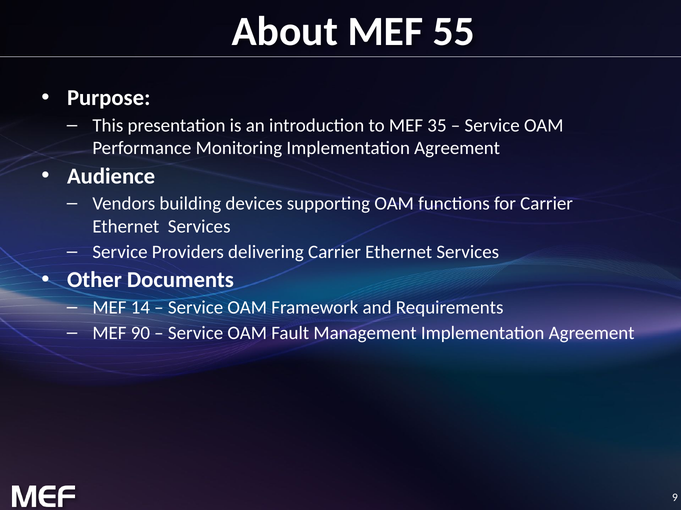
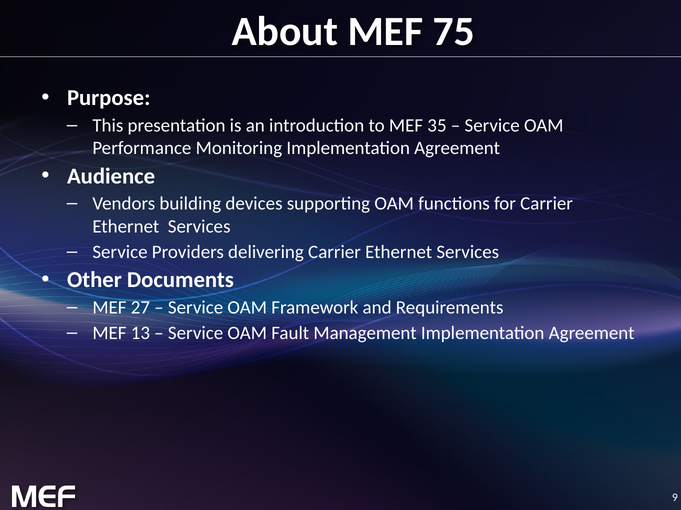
55: 55 -> 75
14: 14 -> 27
90: 90 -> 13
